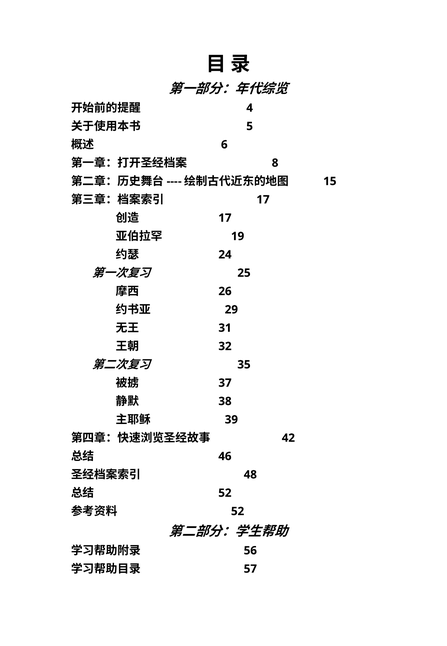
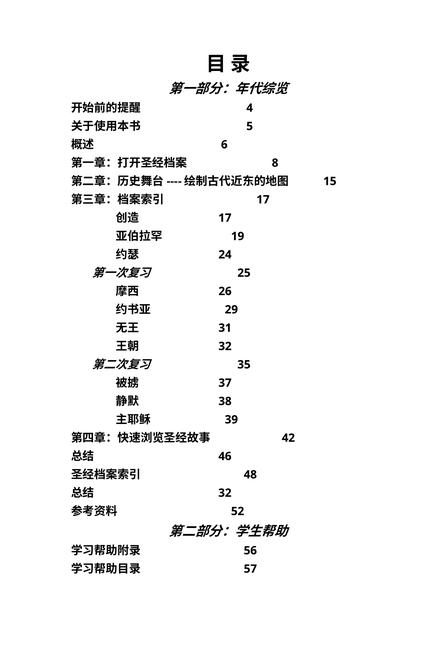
52 at (225, 493): 52 -> 32
